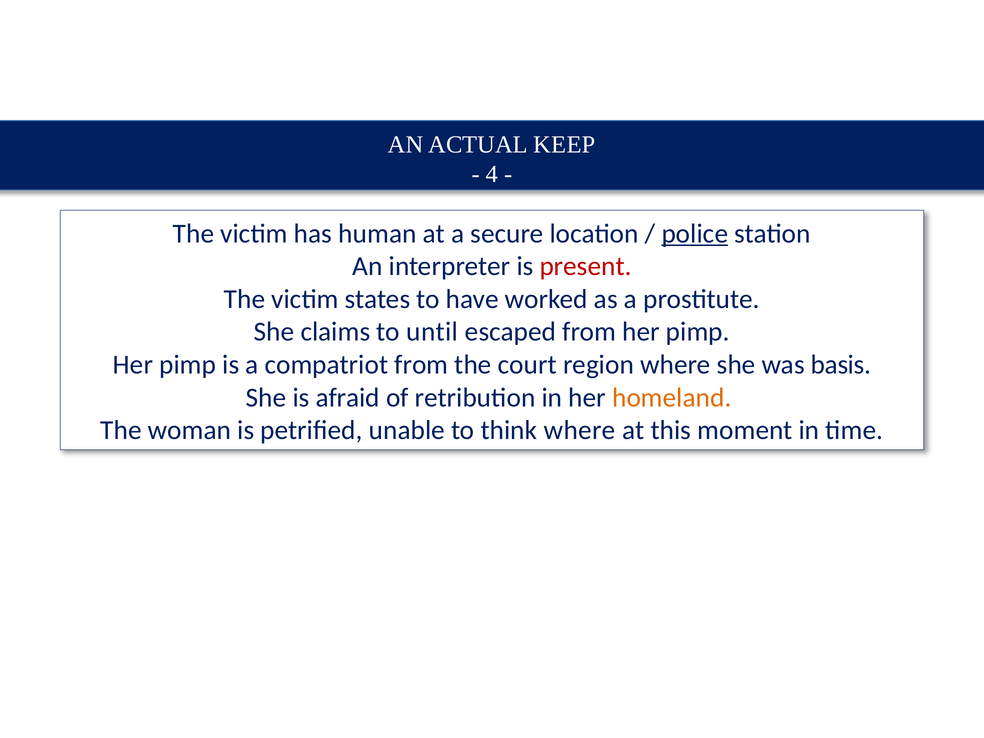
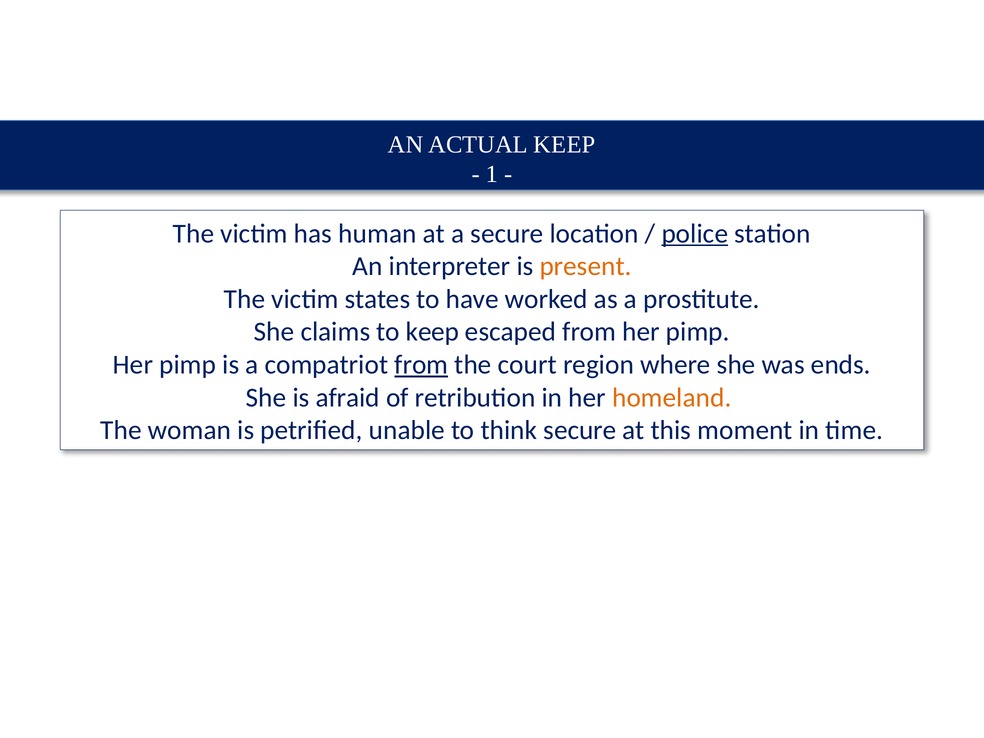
4: 4 -> 1
present colour: red -> orange
to until: until -> keep
from at (421, 365) underline: none -> present
basis: basis -> ends
think where: where -> secure
